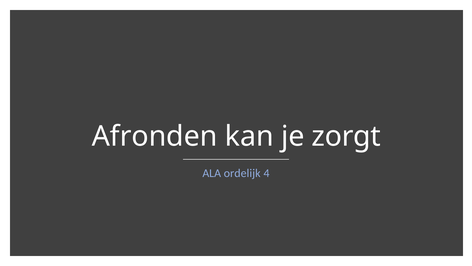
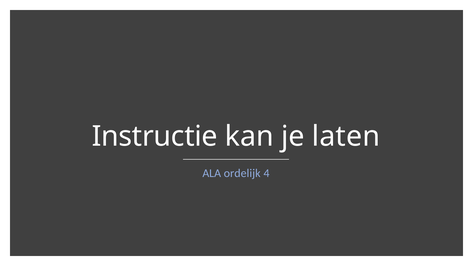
Afronden: Afronden -> Instructie
zorgt: zorgt -> laten
